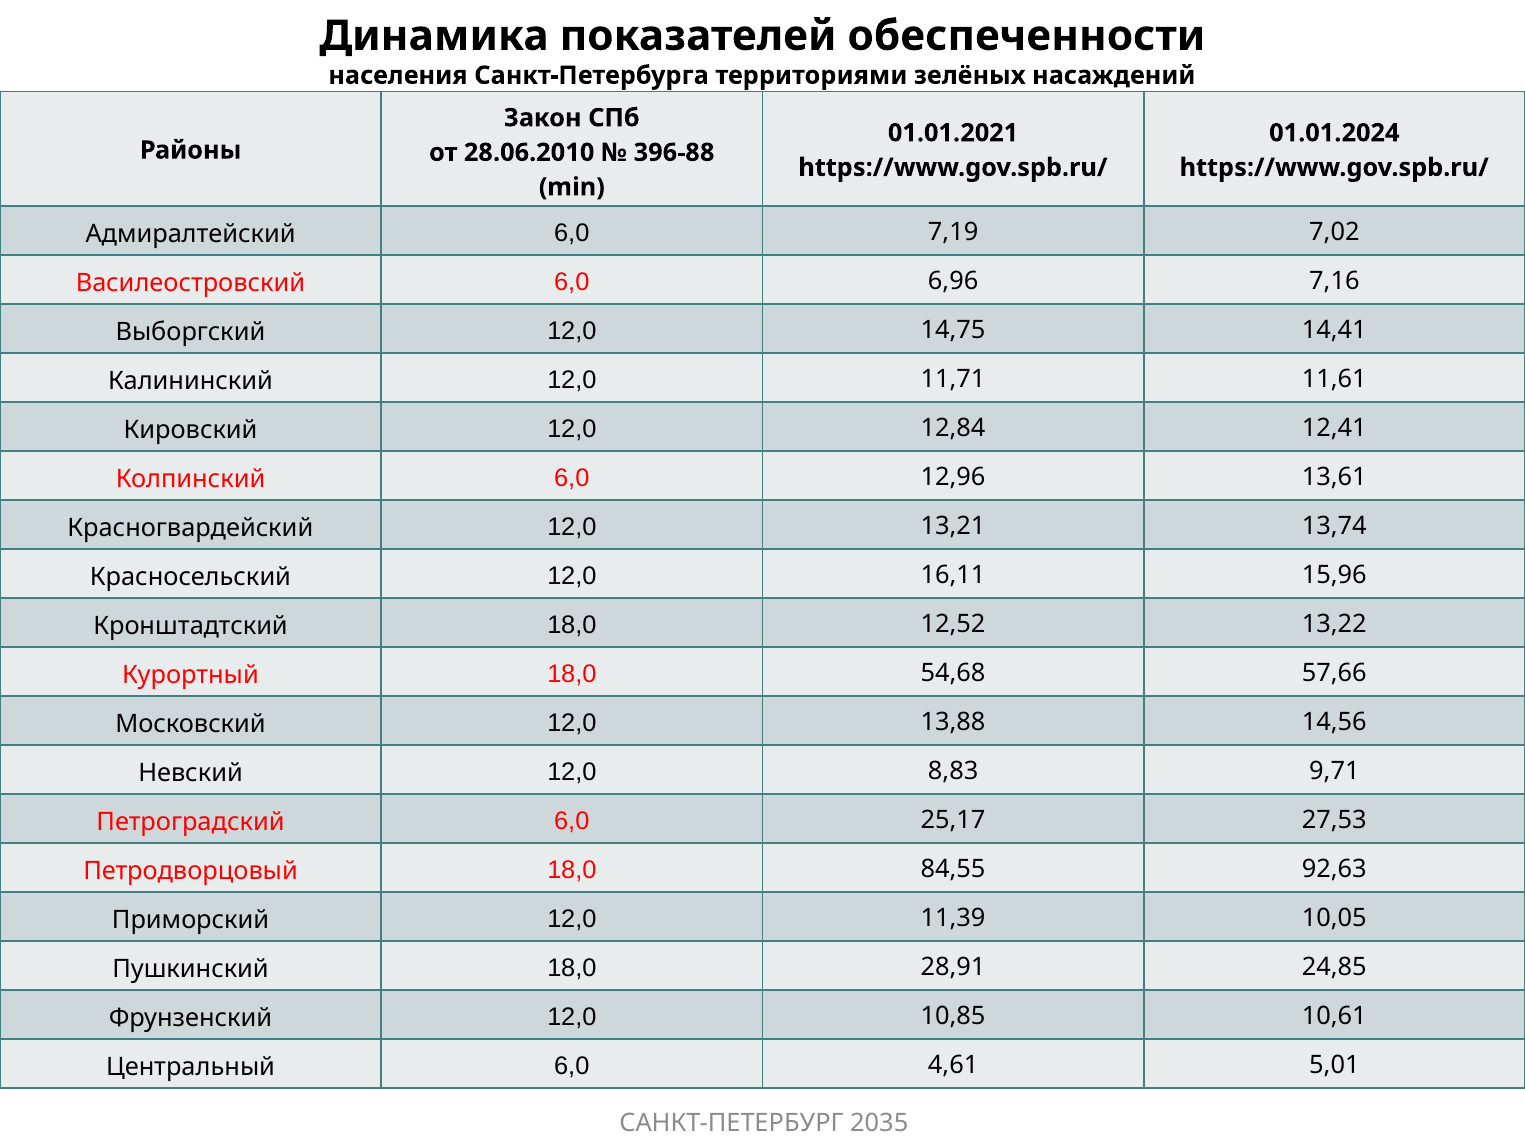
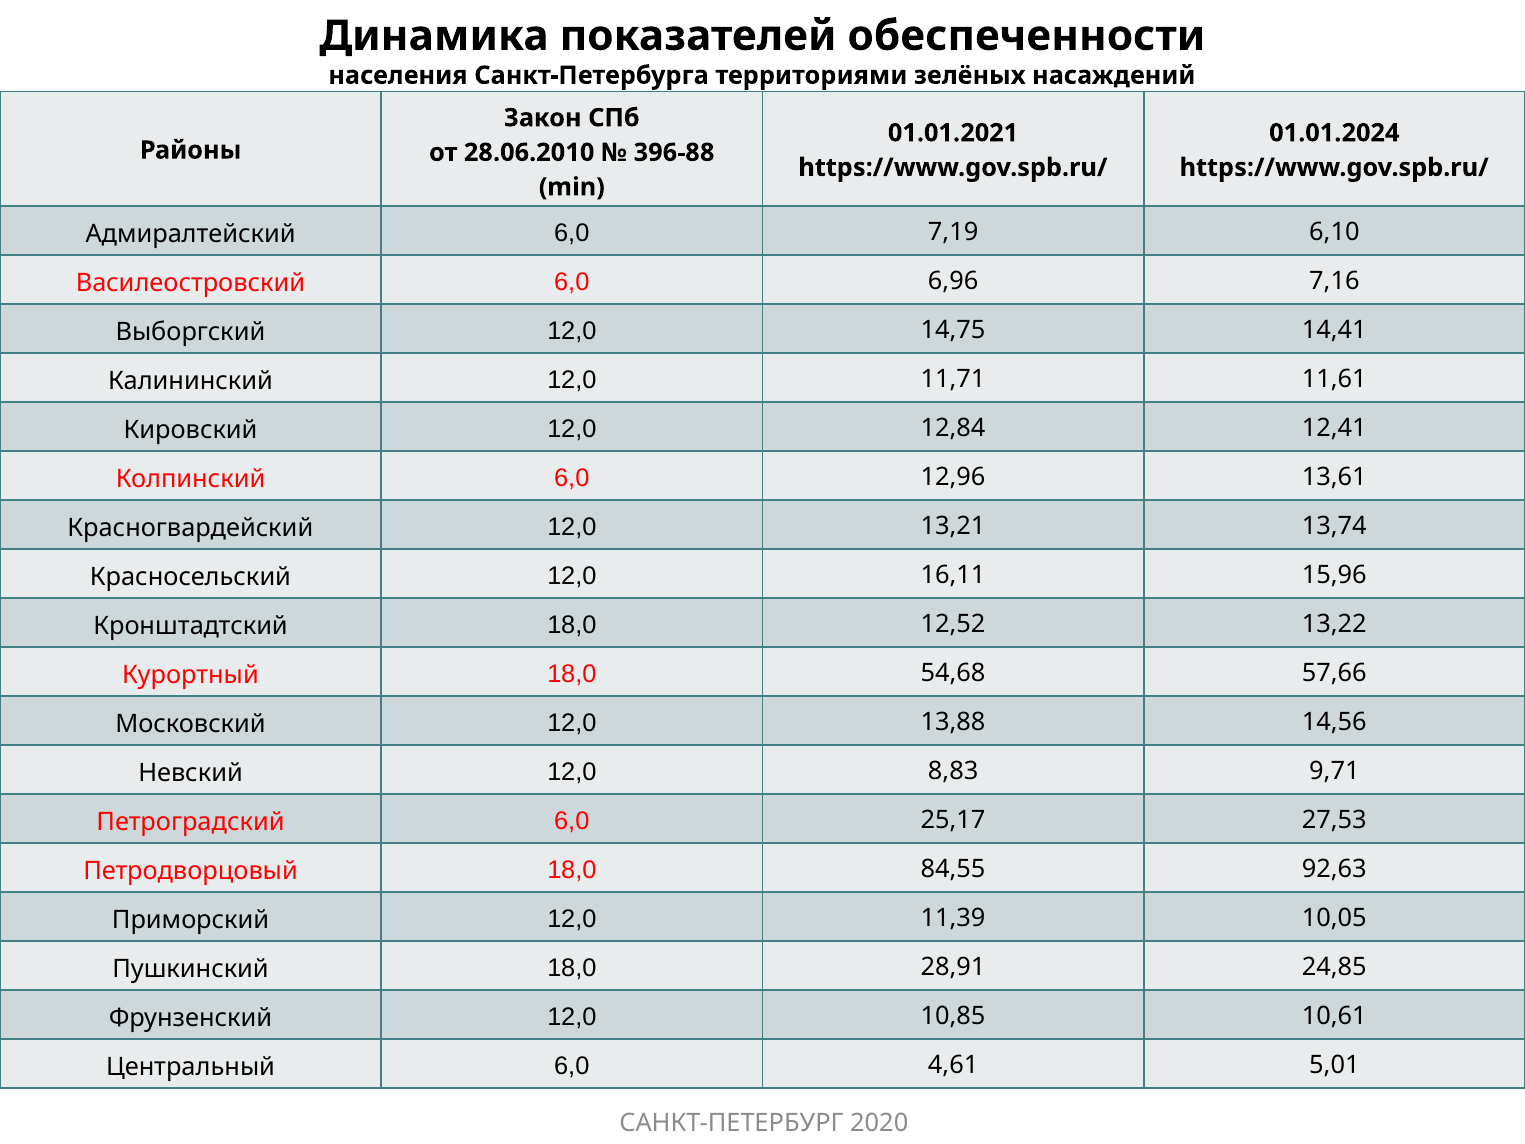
7,02: 7,02 -> 6,10
2035: 2035 -> 2020
